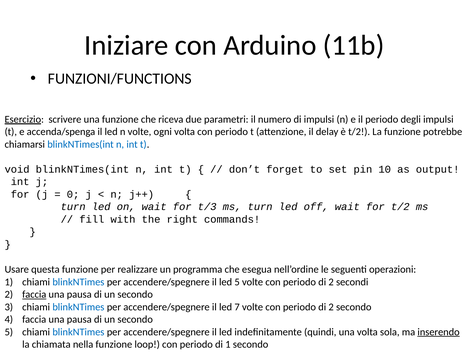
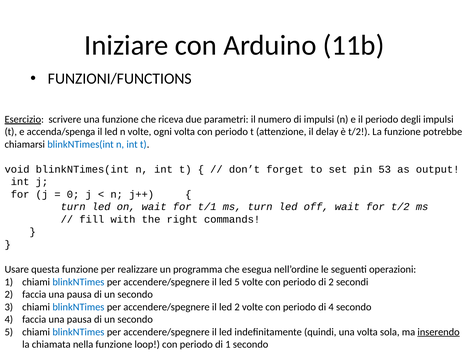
10: 10 -> 53
t/3: t/3 -> t/1
faccia at (34, 294) underline: present -> none
led 7: 7 -> 2
2 at (331, 307): 2 -> 4
